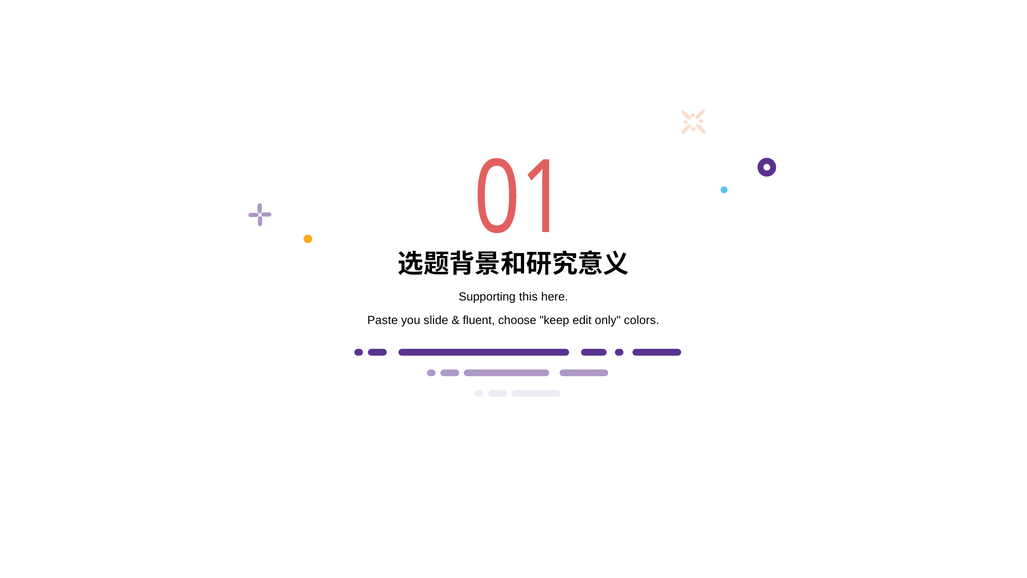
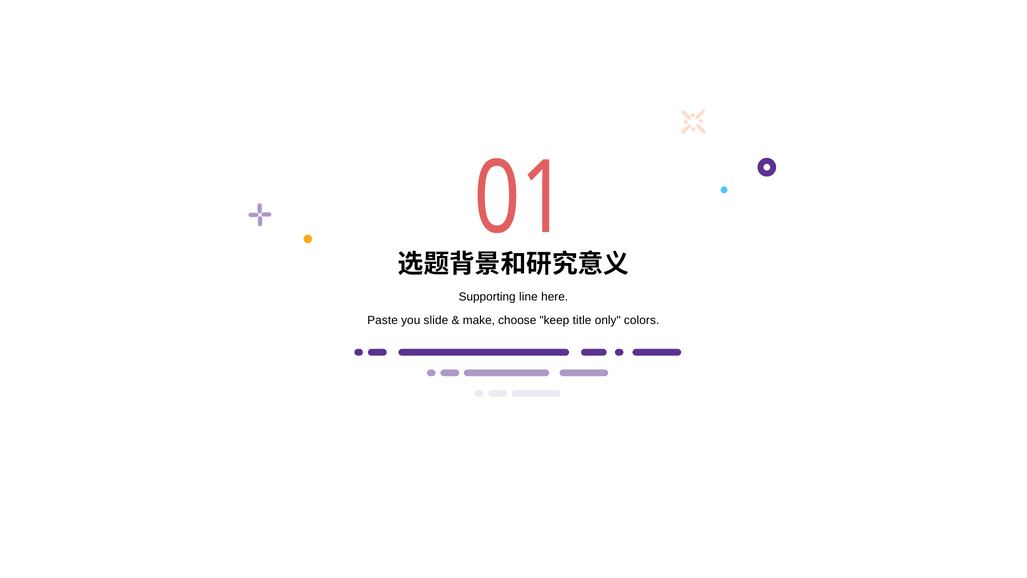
this: this -> line
fluent: fluent -> make
edit: edit -> title
